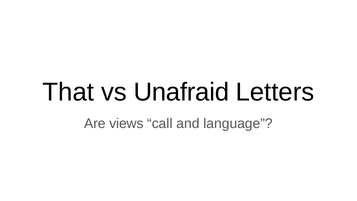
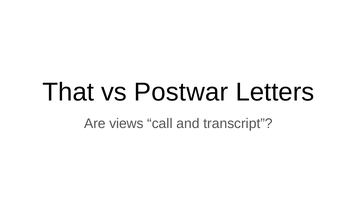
Unafraid: Unafraid -> Postwar
language: language -> transcript
